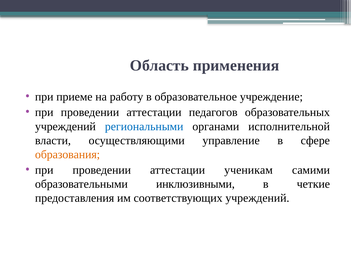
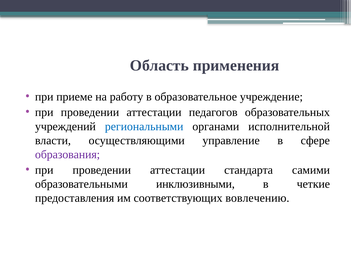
образования colour: orange -> purple
ученикам: ученикам -> стандарта
соответствующих учреждений: учреждений -> вовлечению
